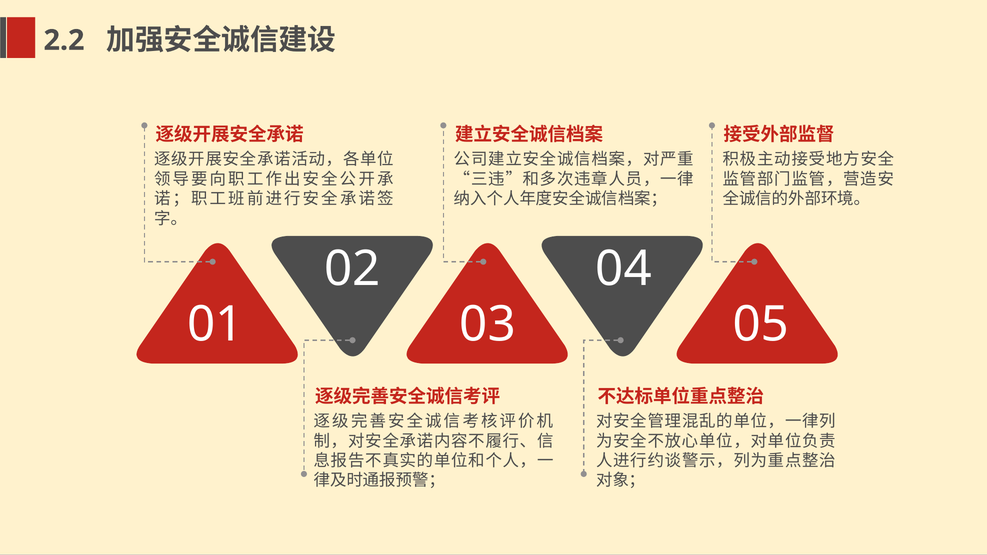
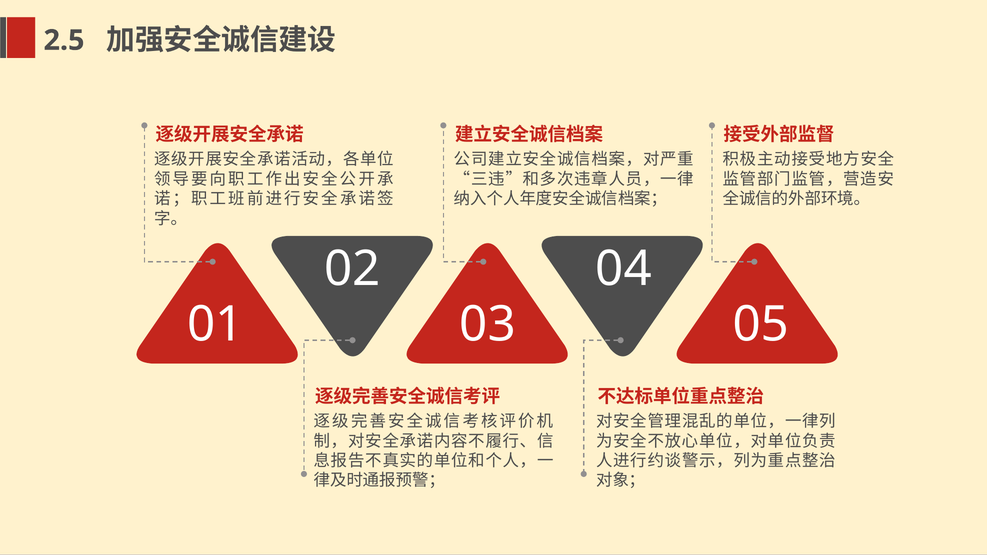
2.2: 2.2 -> 2.5
